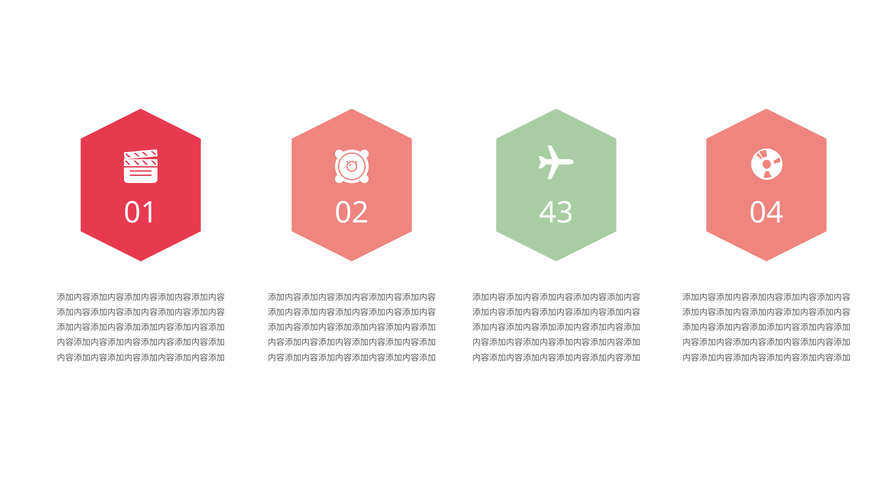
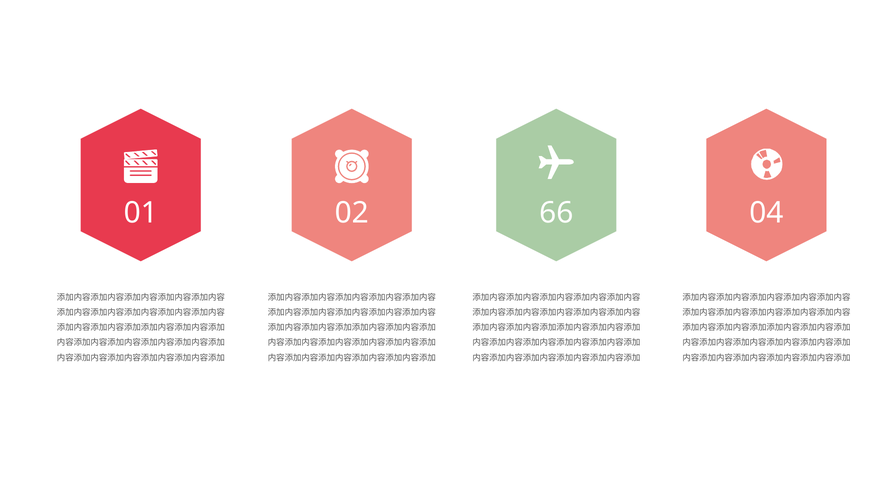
43: 43 -> 66
